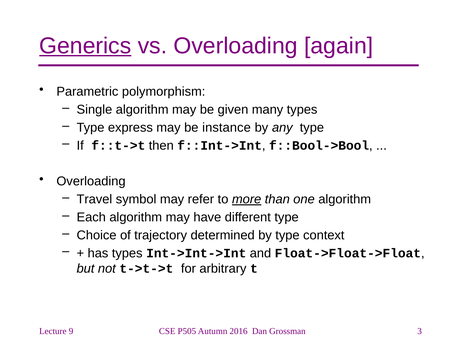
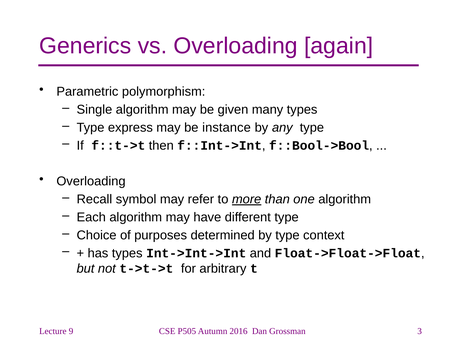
Generics underline: present -> none
Travel: Travel -> Recall
trajectory: trajectory -> purposes
